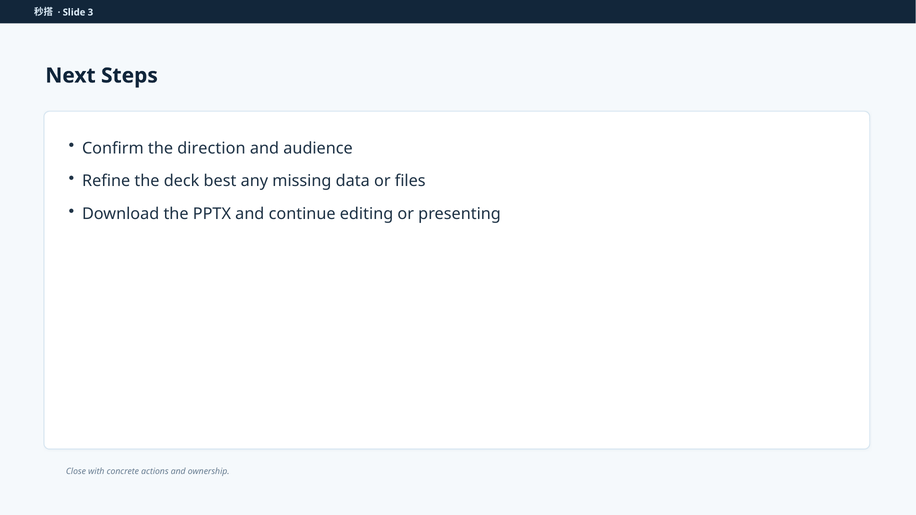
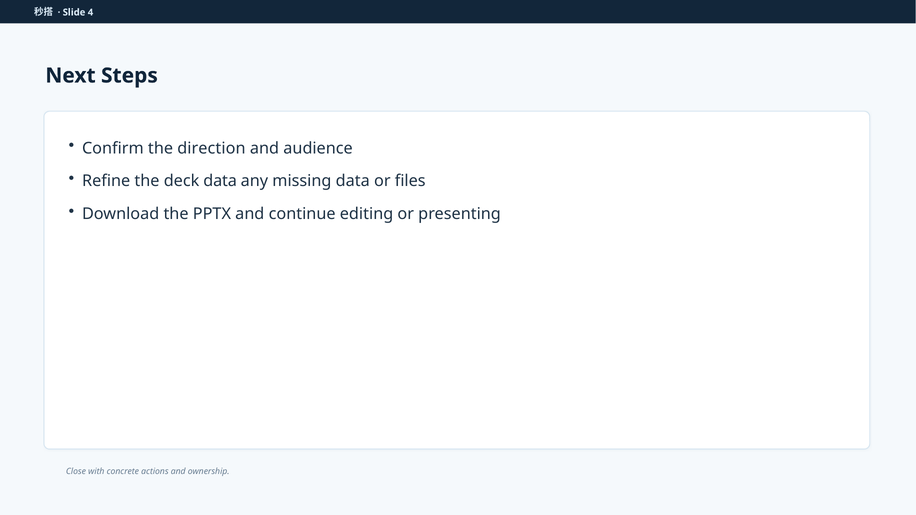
3: 3 -> 4
deck best: best -> data
